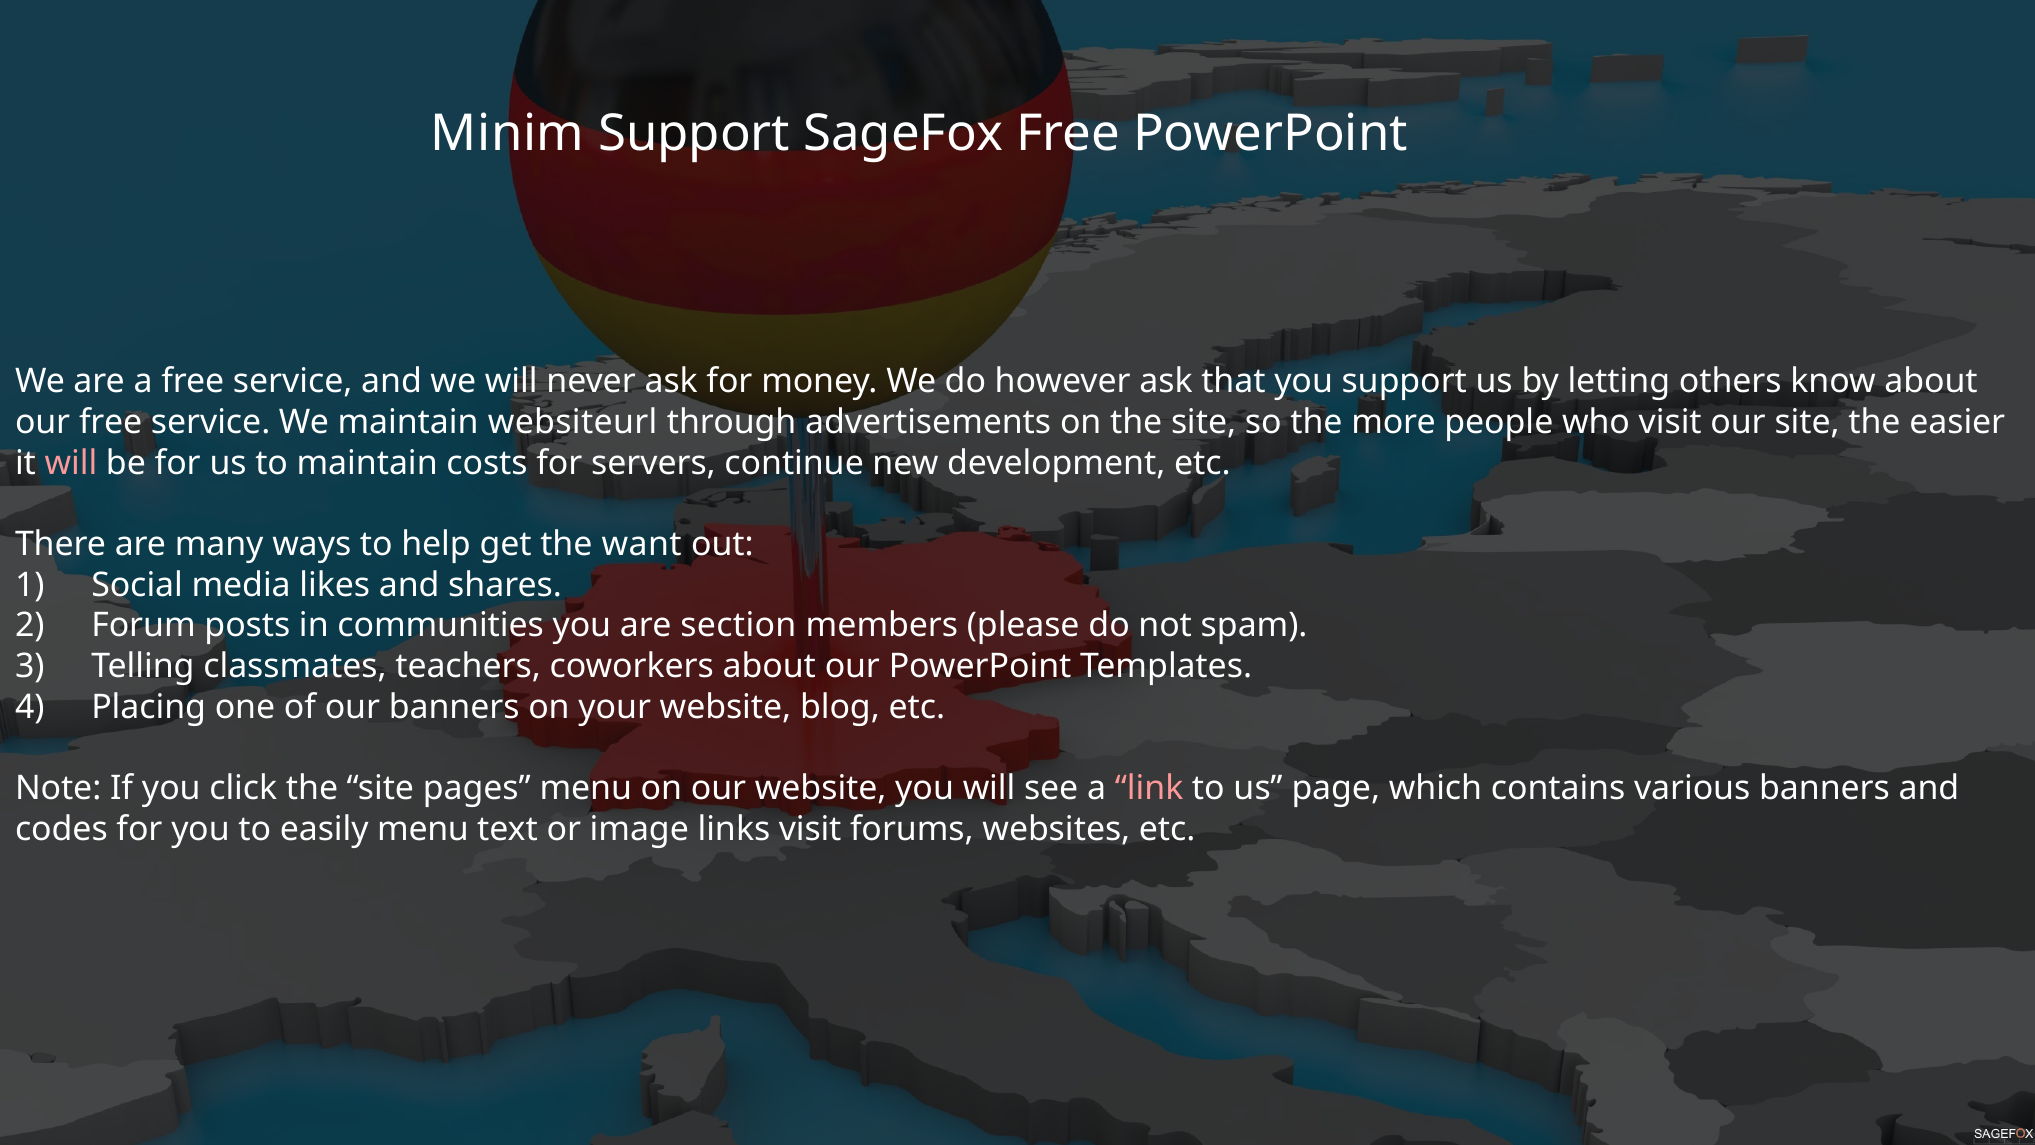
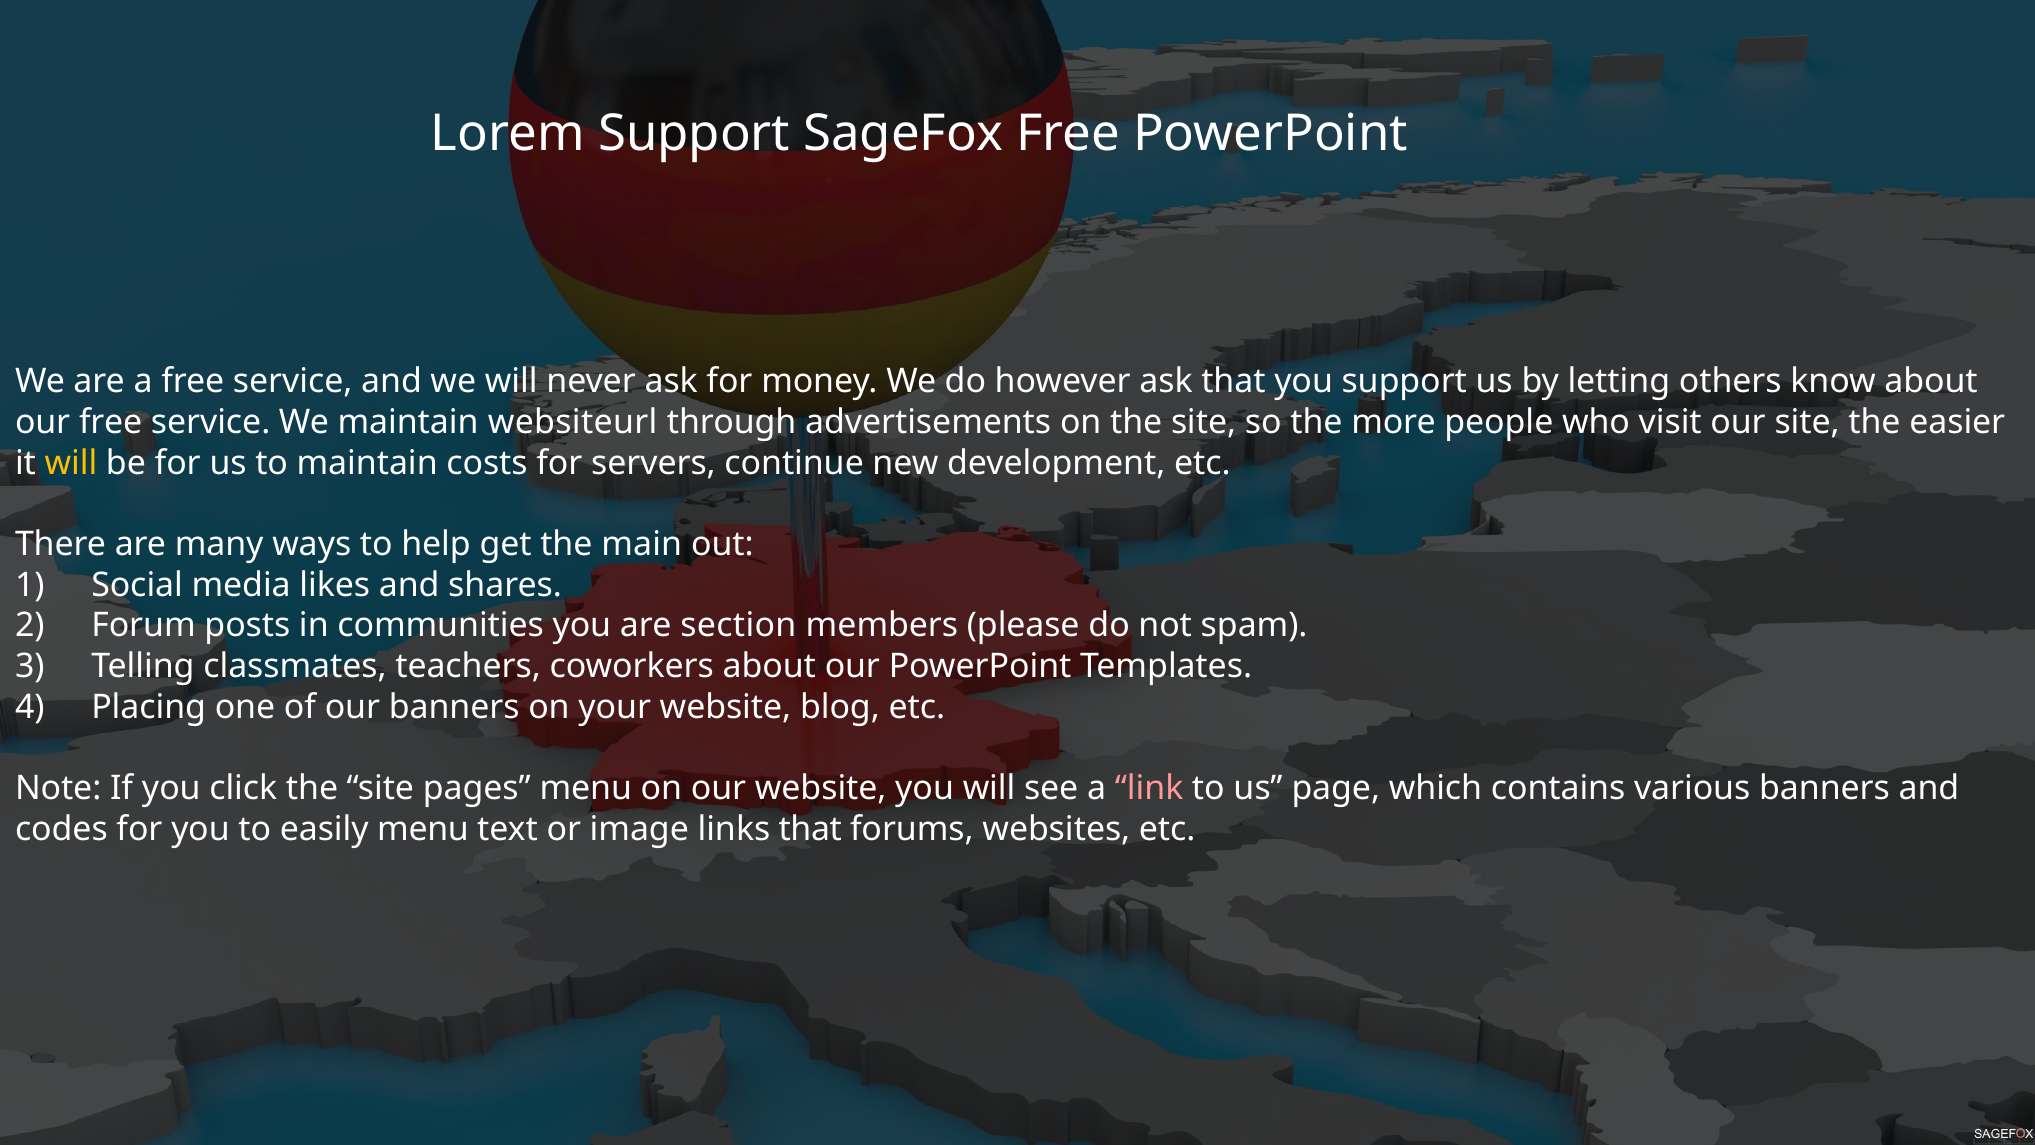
Minim: Minim -> Lorem
will at (71, 463) colour: pink -> yellow
want: want -> main
links visit: visit -> that
